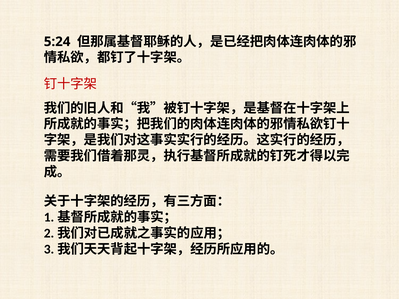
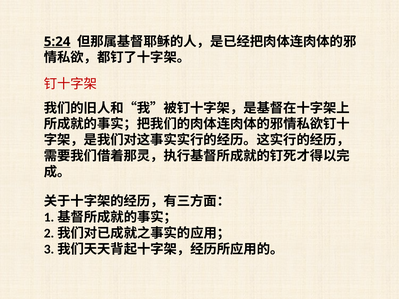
5:24 underline: none -> present
